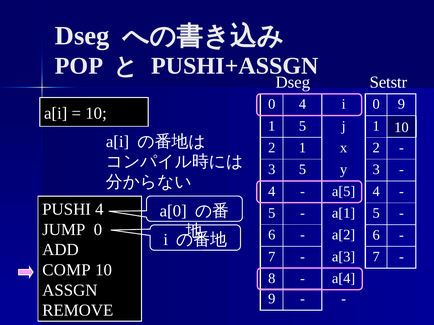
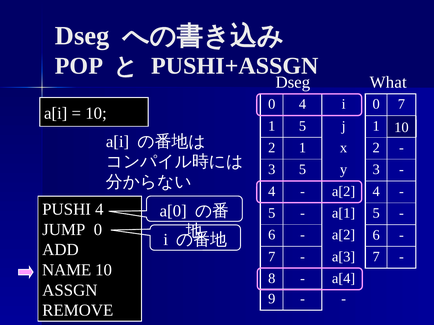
Setstr: Setstr -> What
0 9: 9 -> 7
a[5 at (344, 192): a[5 -> a[2
COMP: COMP -> NAME
